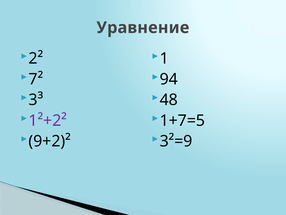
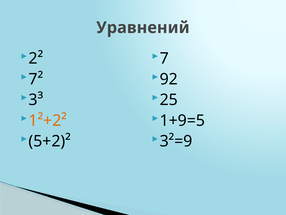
Уравнение: Уравнение -> Уравнений
1: 1 -> 7
94: 94 -> 92
48: 48 -> 25
1²+2² colour: purple -> orange
1+7=5: 1+7=5 -> 1+9=5
9+2)²: 9+2)² -> 5+2)²
